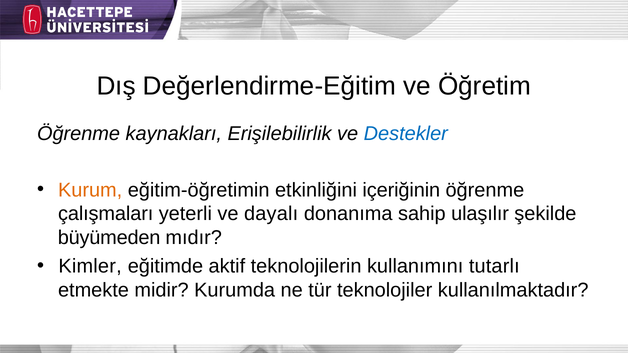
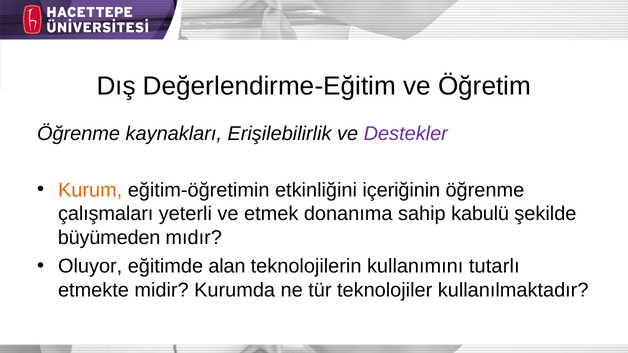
Destekler colour: blue -> purple
dayalı: dayalı -> etmek
ulaşılır: ulaşılır -> kabulü
Kimler: Kimler -> Oluyor
aktif: aktif -> alan
